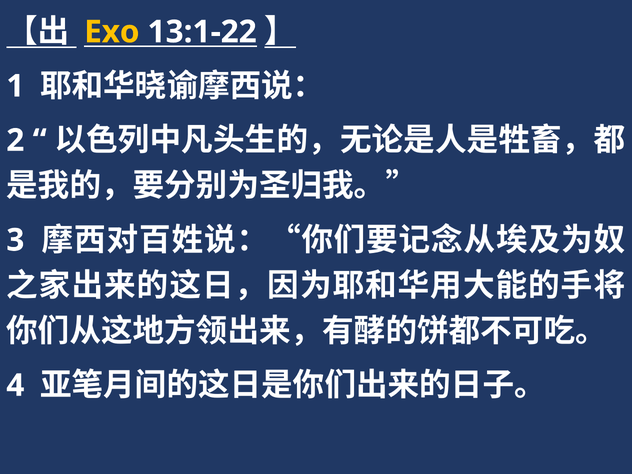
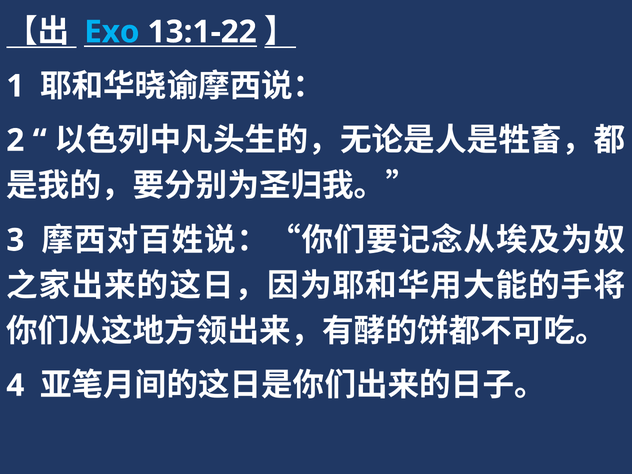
Exo colour: yellow -> light blue
